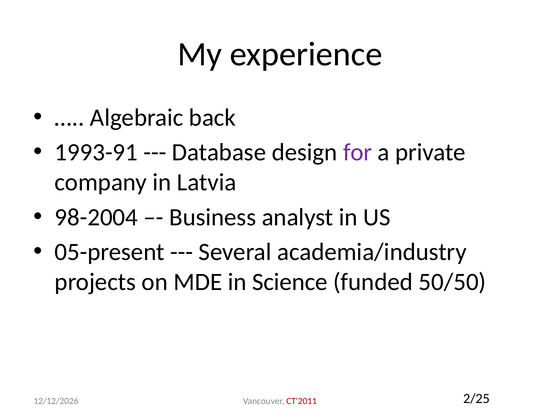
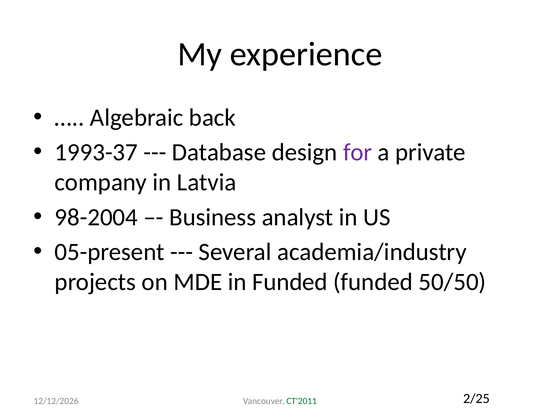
1993-91: 1993-91 -> 1993-37
in Science: Science -> Funded
CT'2011 colour: red -> green
